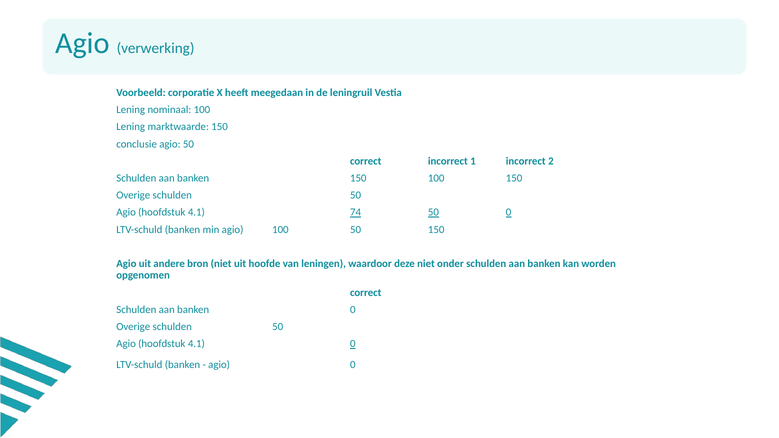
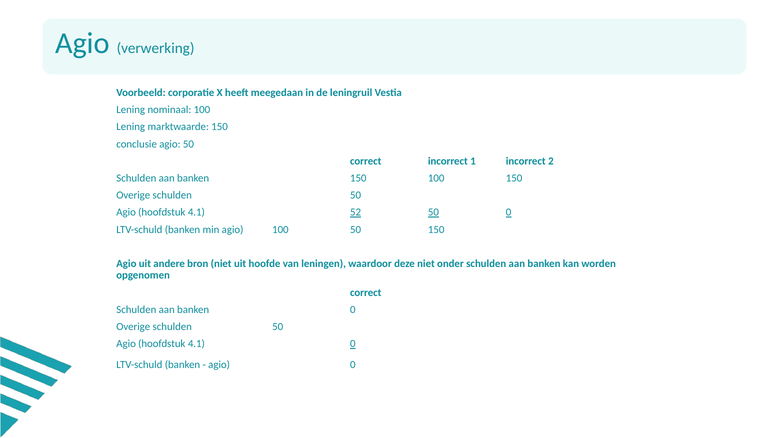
74: 74 -> 52
